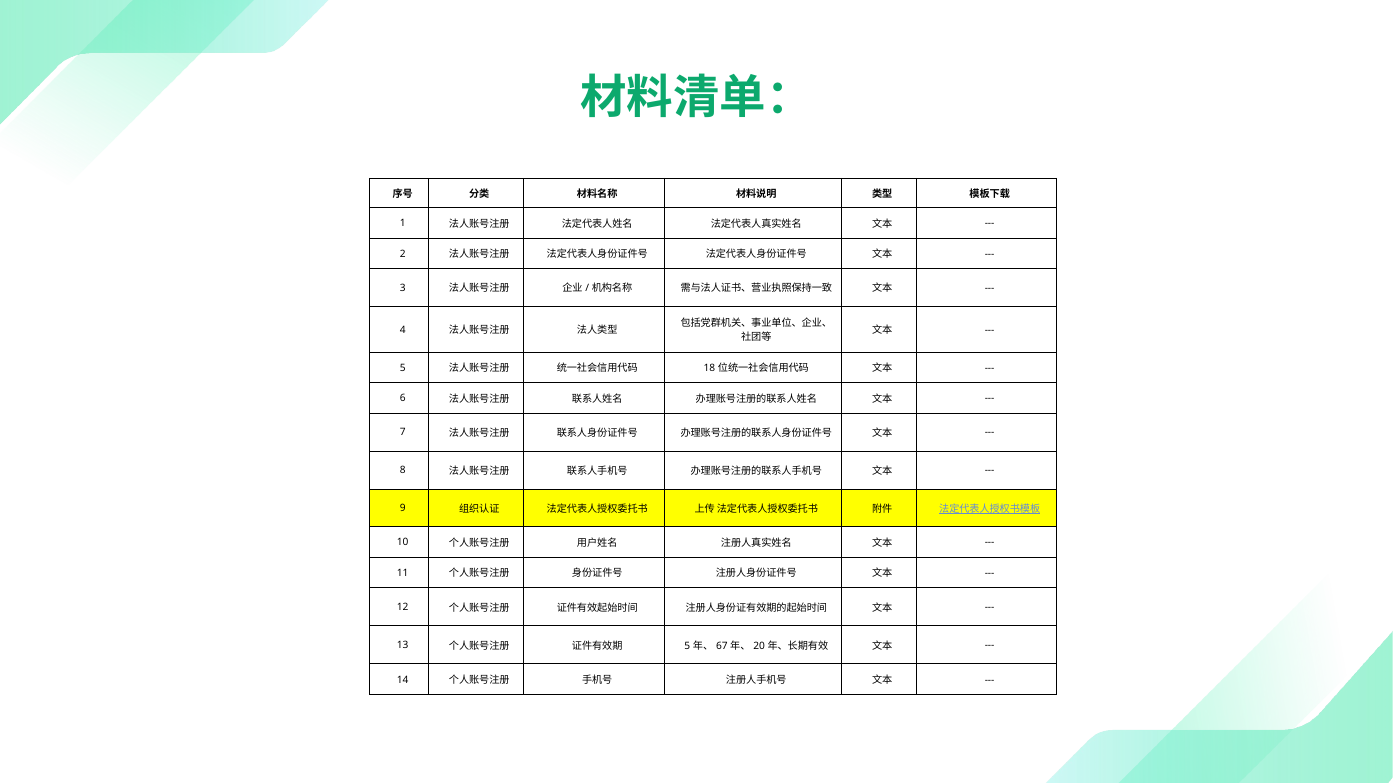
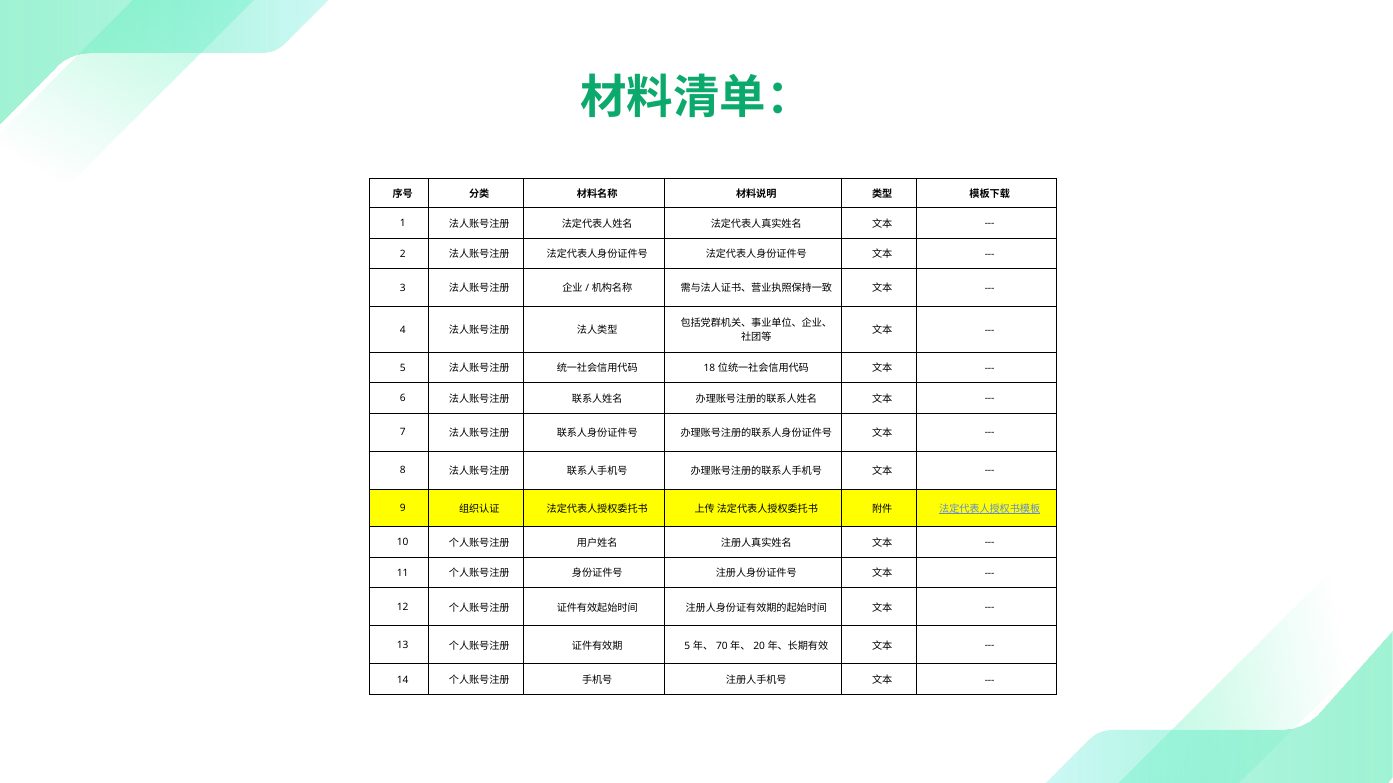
67: 67 -> 70
